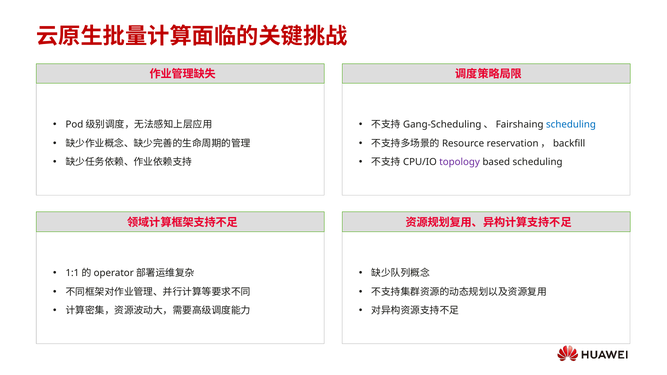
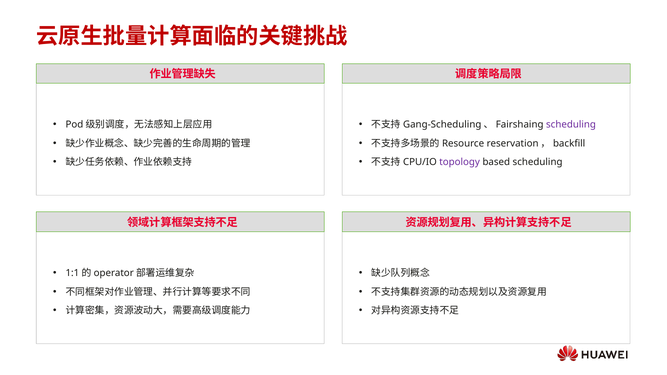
scheduling at (571, 125) colour: blue -> purple
